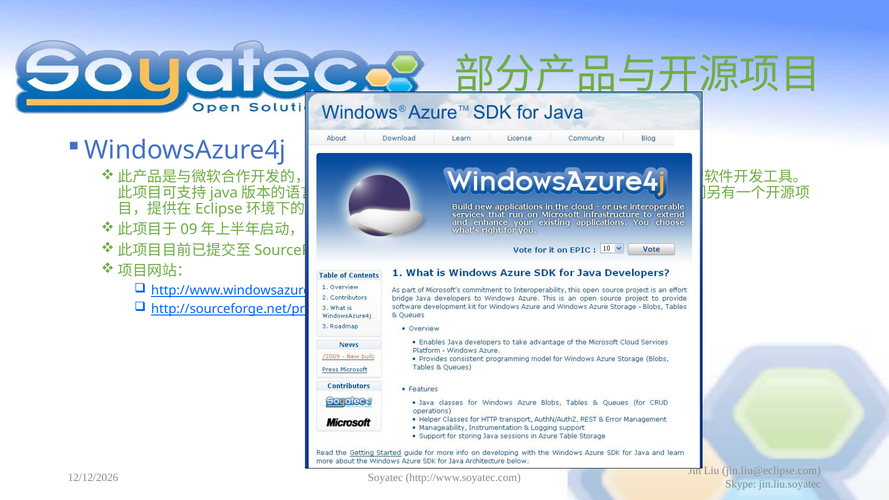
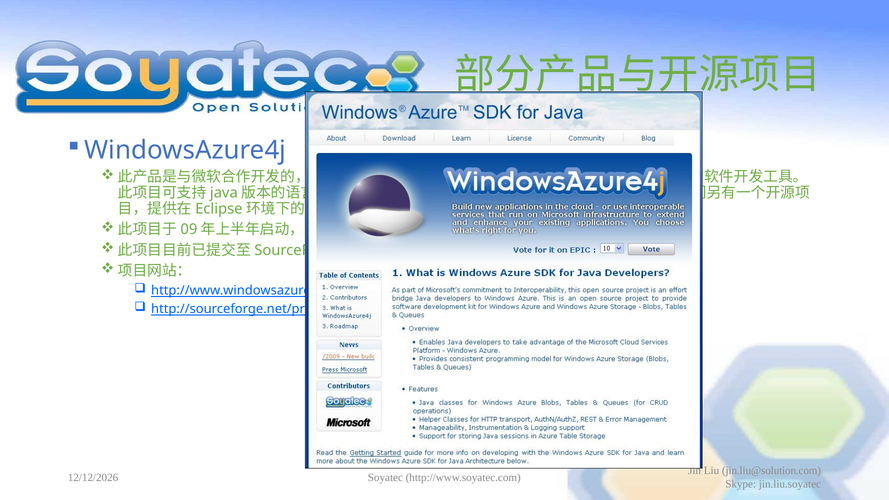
jin.liu@eclipse.com: jin.liu@eclipse.com -> jin.liu@solution.com
